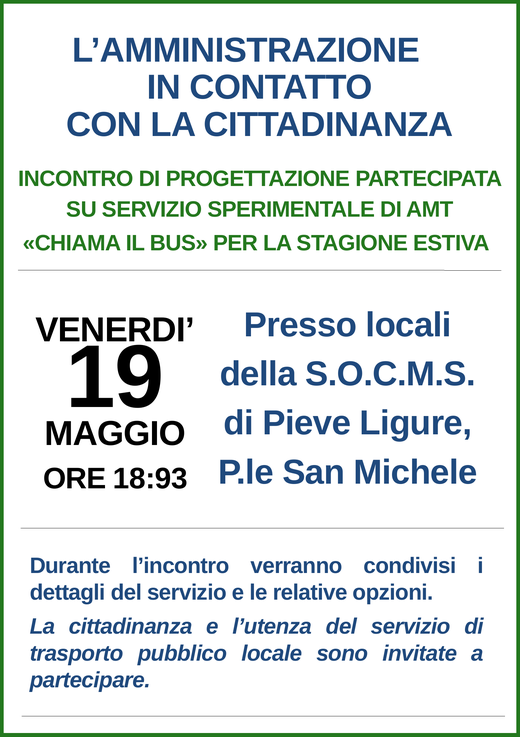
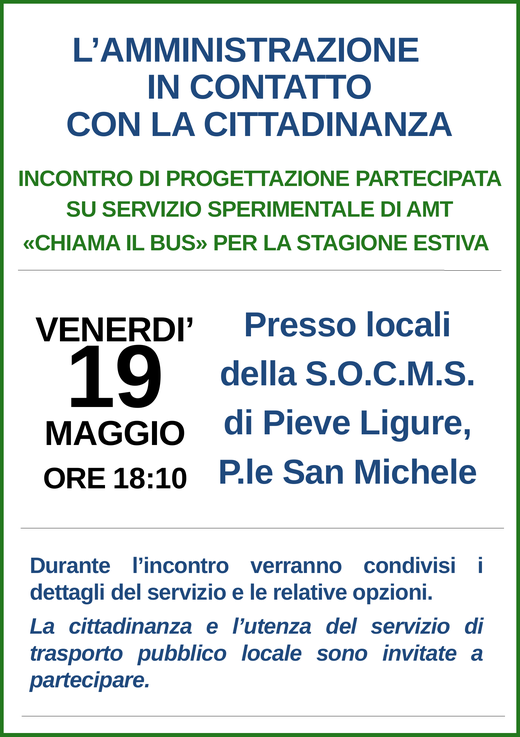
18:93: 18:93 -> 18:10
